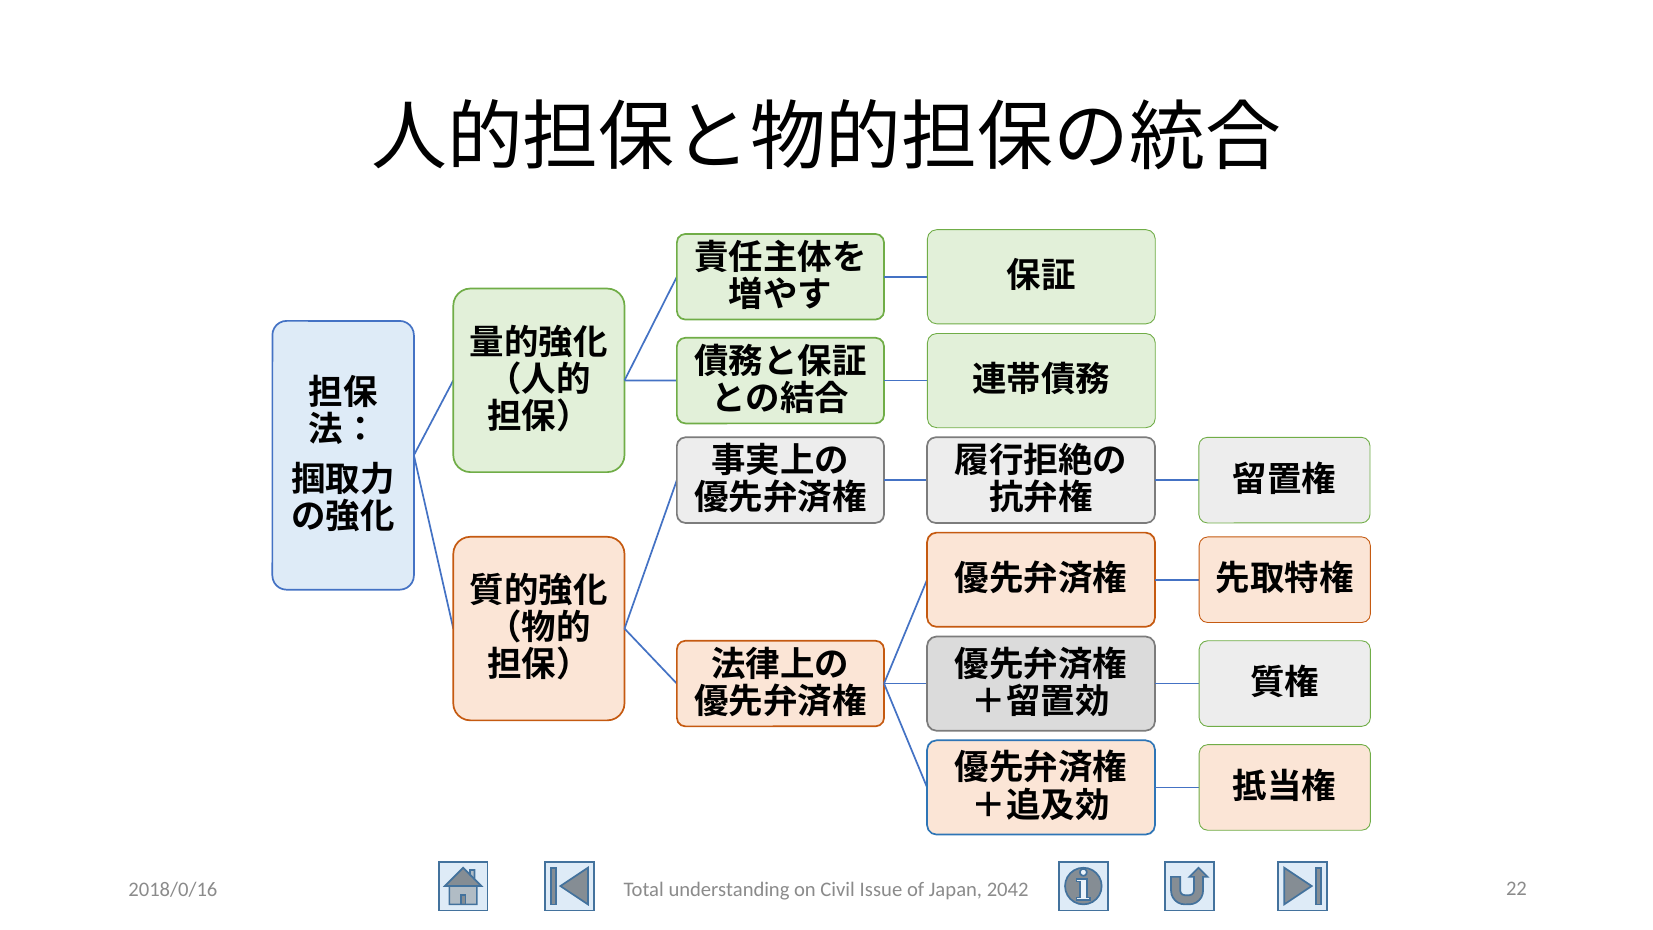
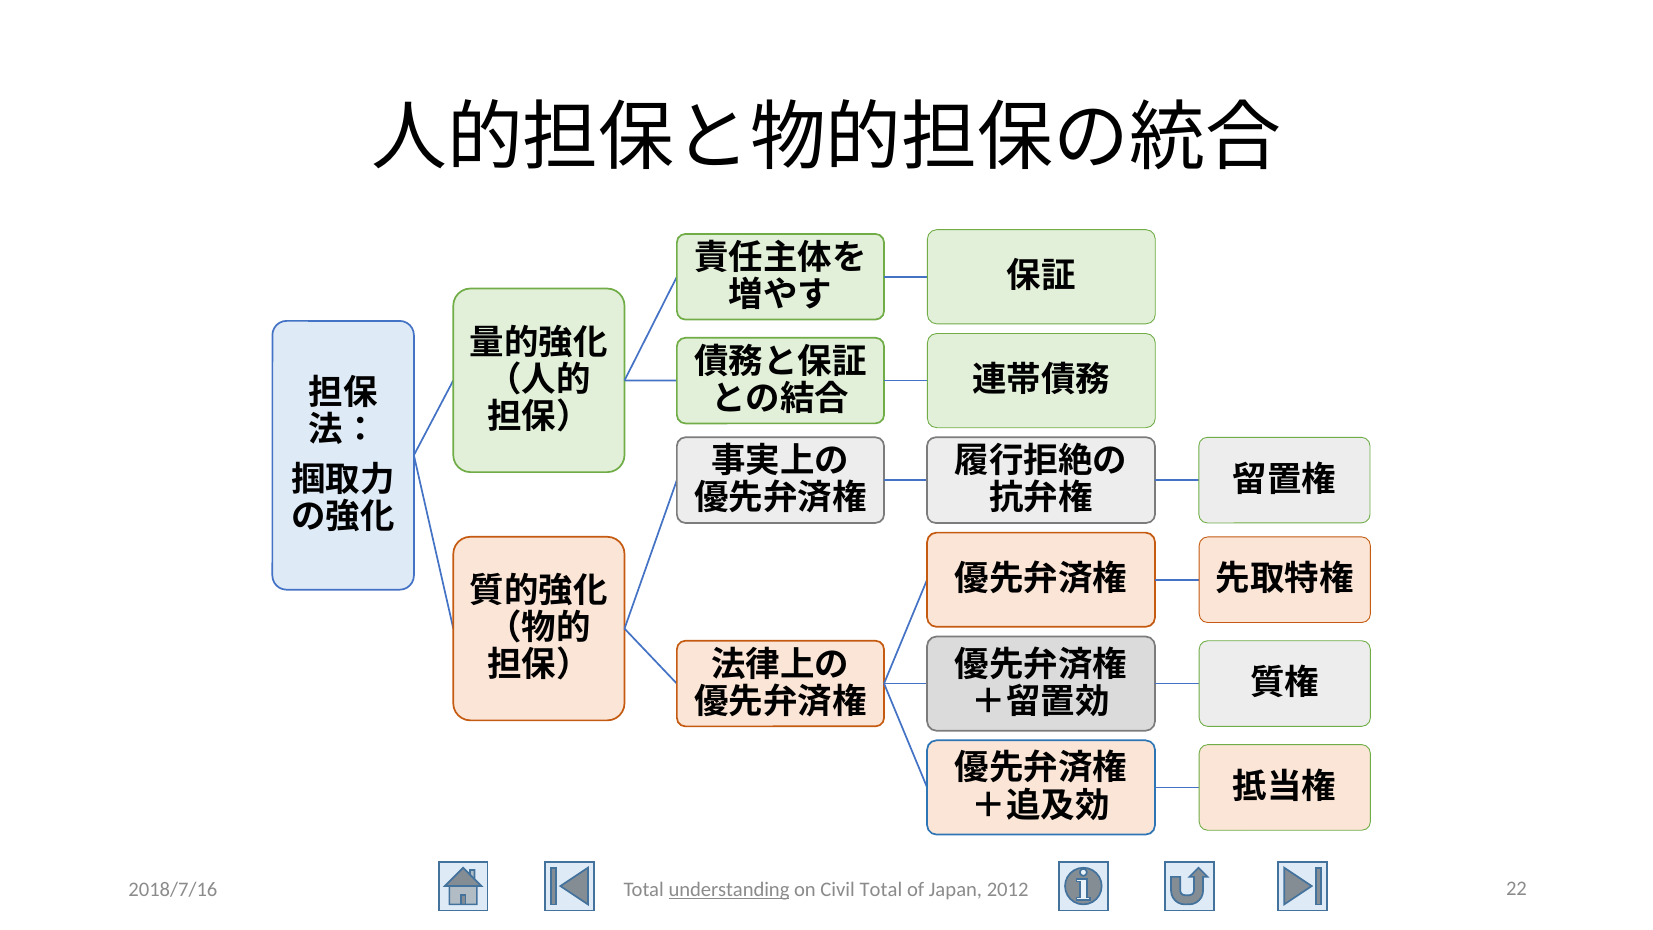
2018/0/16: 2018/0/16 -> 2018/7/16
understanding underline: none -> present
Civil Issue: Issue -> Total
2042: 2042 -> 2012
